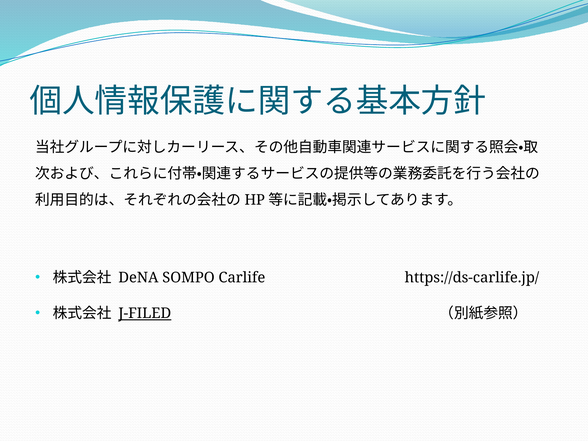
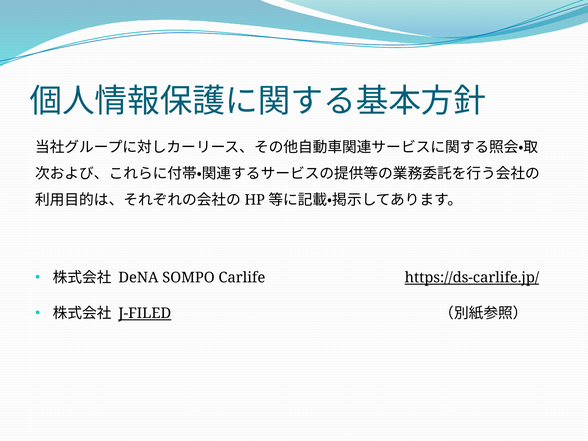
https://ds-carlife.jp/ underline: none -> present
